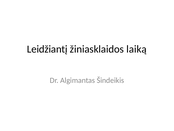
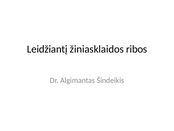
laiką: laiką -> ribos
